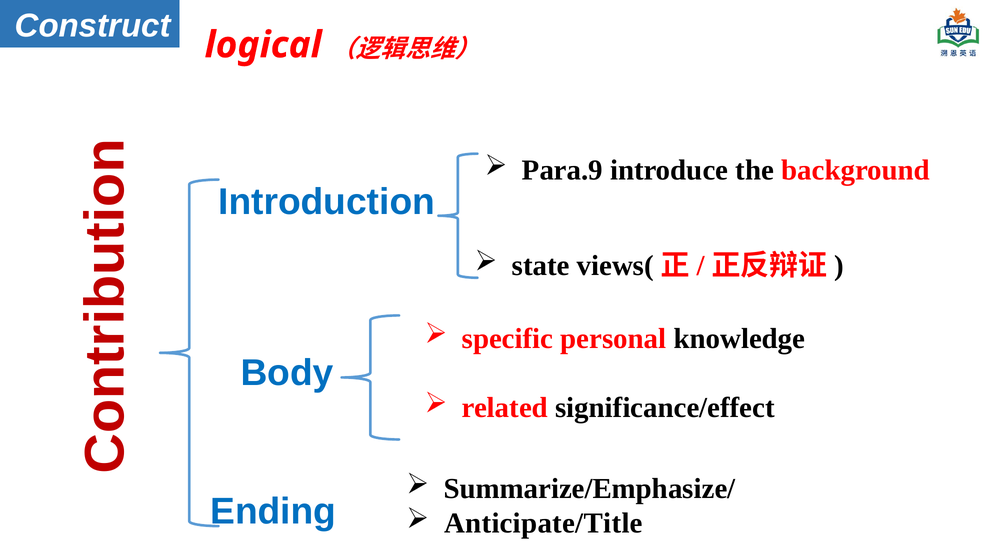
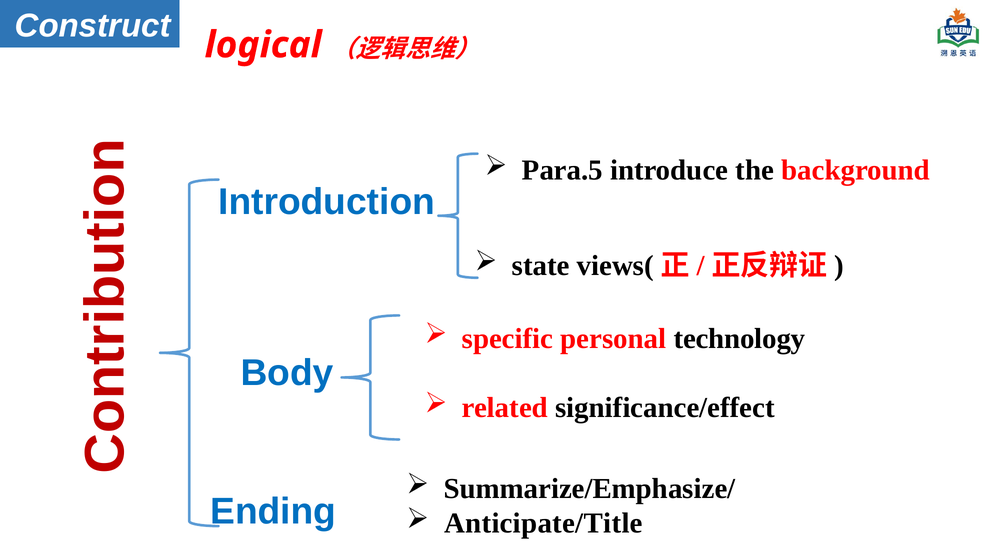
Para.9: Para.9 -> Para.5
knowledge: knowledge -> technology
